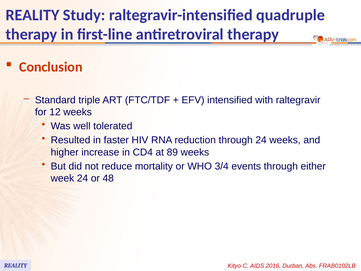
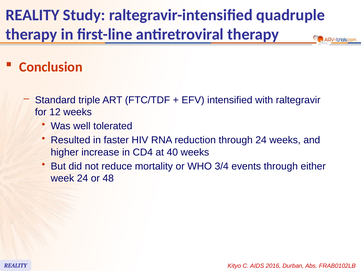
89: 89 -> 40
